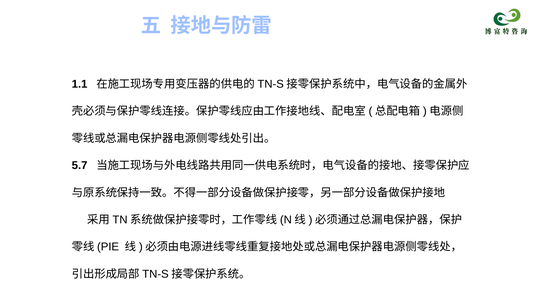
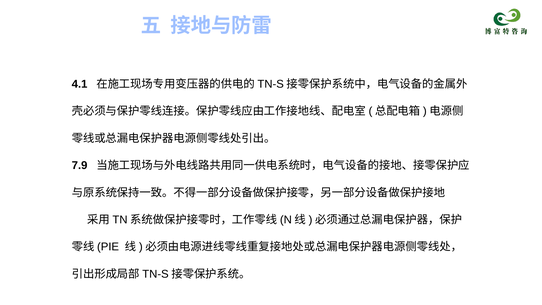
1.1: 1.1 -> 4.1
5.7: 5.7 -> 7.9
